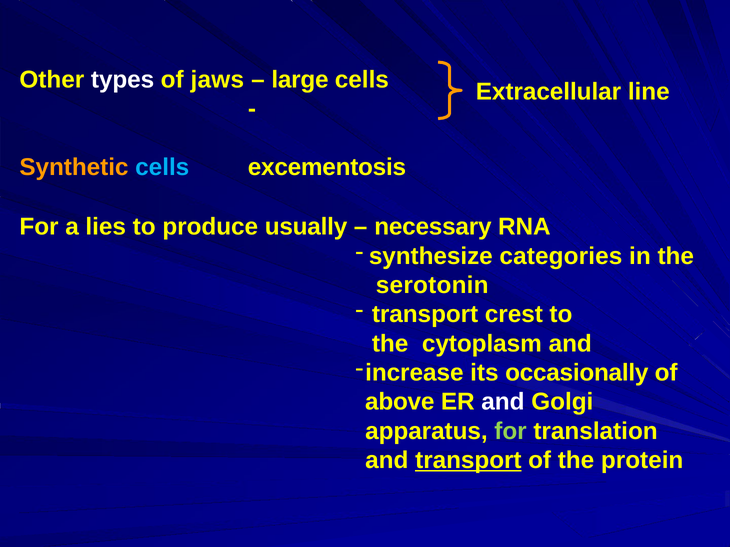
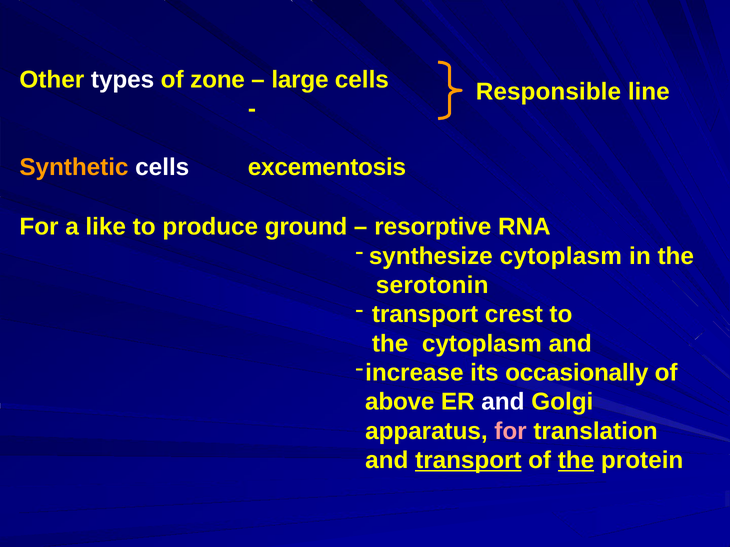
jaws: jaws -> zone
Extracellular: Extracellular -> Responsible
cells at (162, 167) colour: light blue -> white
lies: lies -> like
usually: usually -> ground
necessary: necessary -> resorptive
synthesize categories: categories -> cytoplasm
for at (511, 431) colour: light green -> pink
the at (576, 461) underline: none -> present
